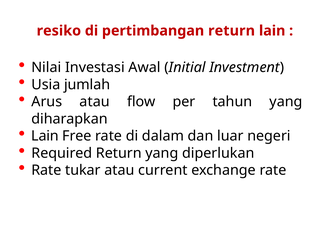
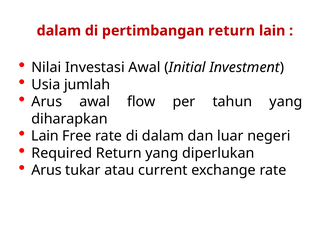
resiko at (59, 31): resiko -> dalam
Arus atau: atau -> awal
Rate at (46, 171): Rate -> Arus
